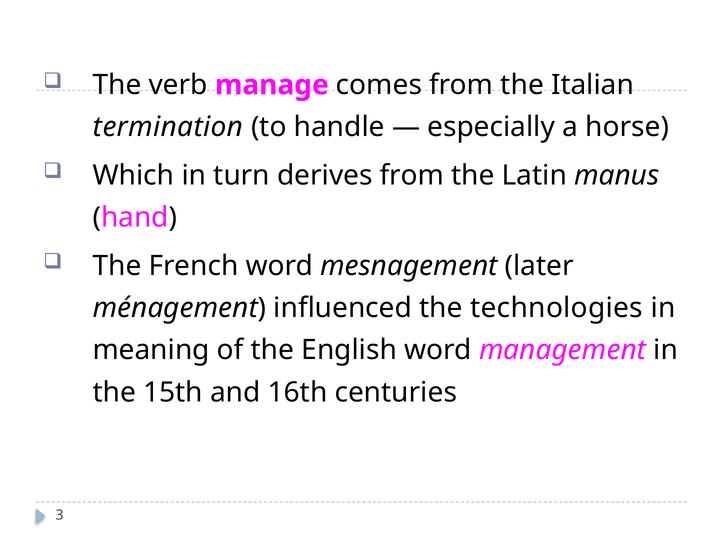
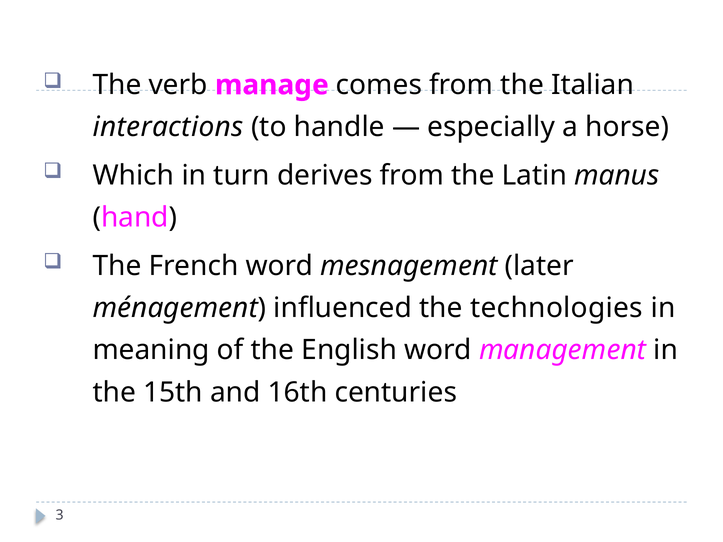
termination: termination -> interactions
